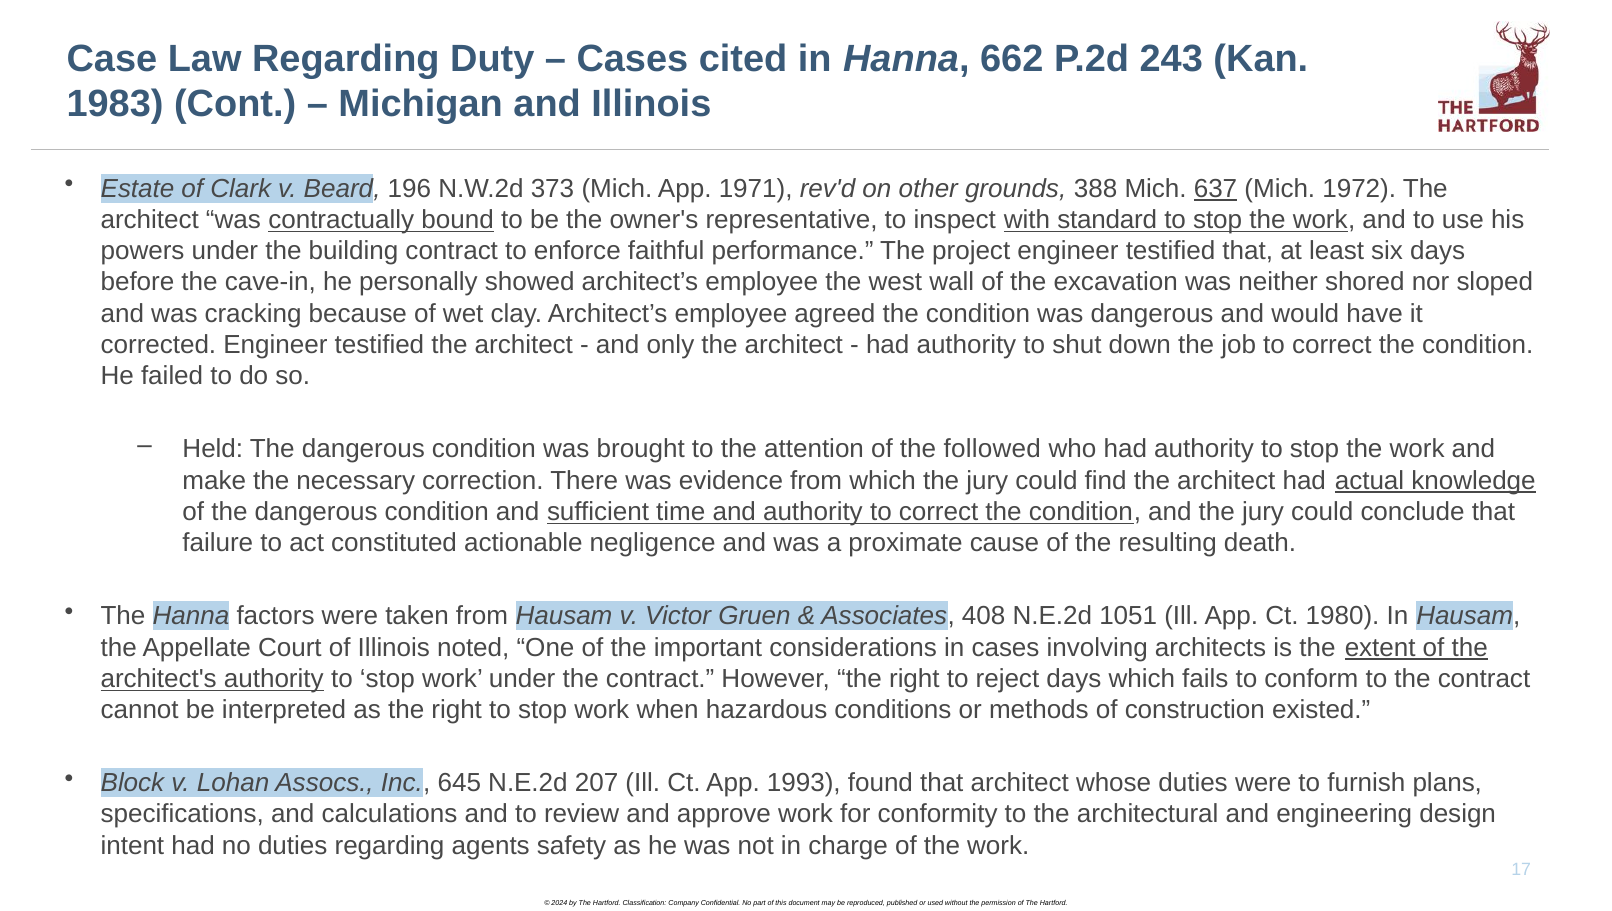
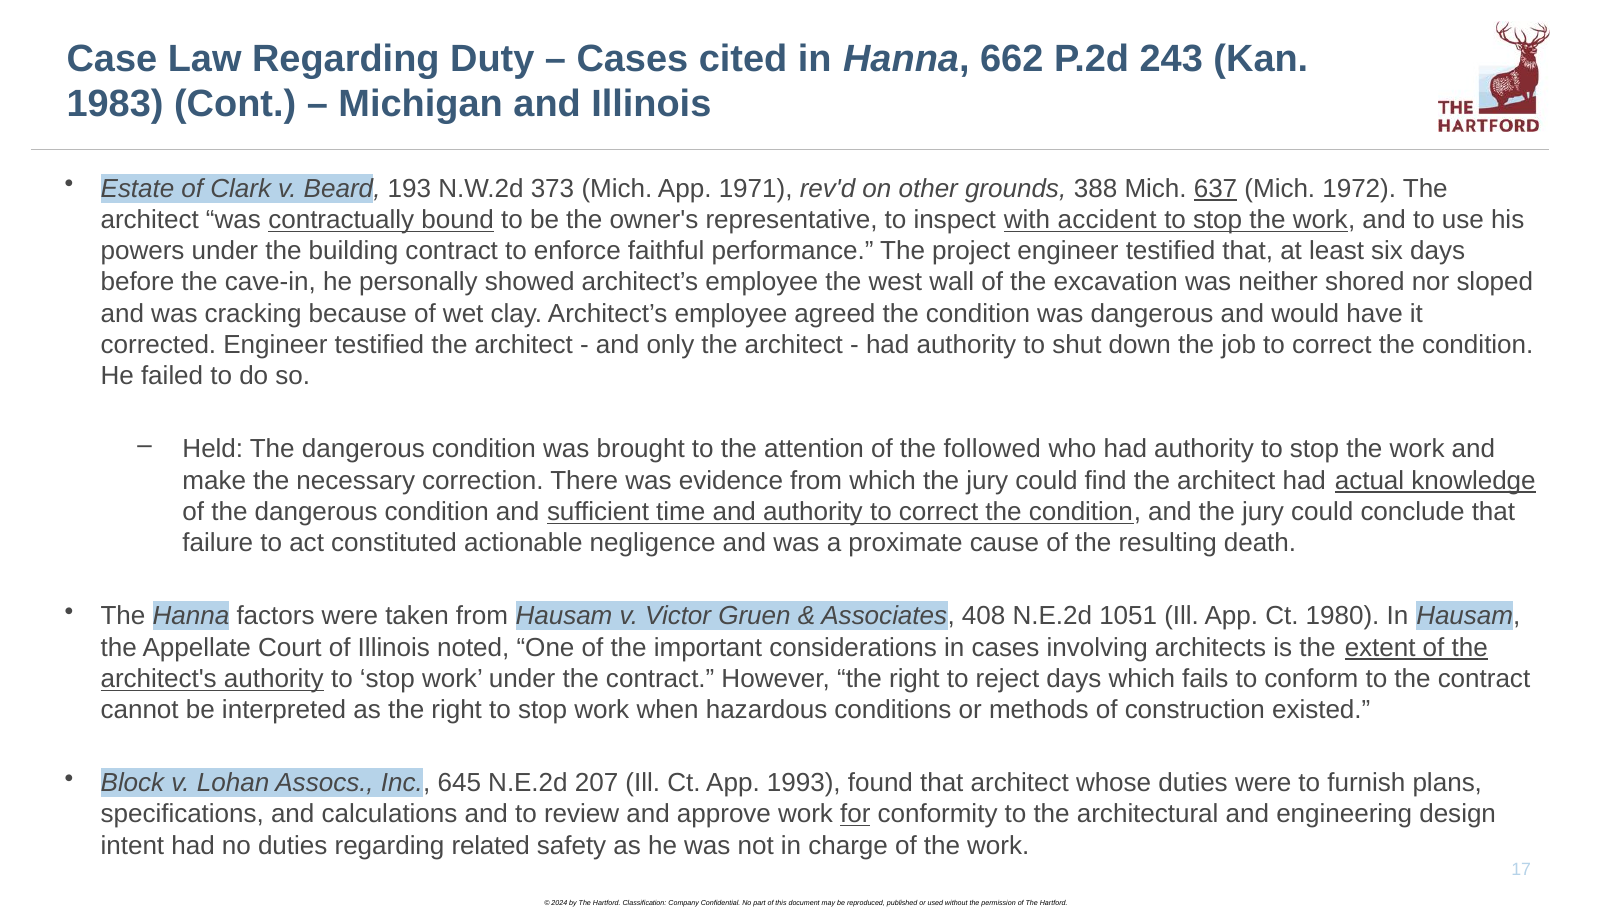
196: 196 -> 193
standard: standard -> accident
for underline: none -> present
agents: agents -> related
